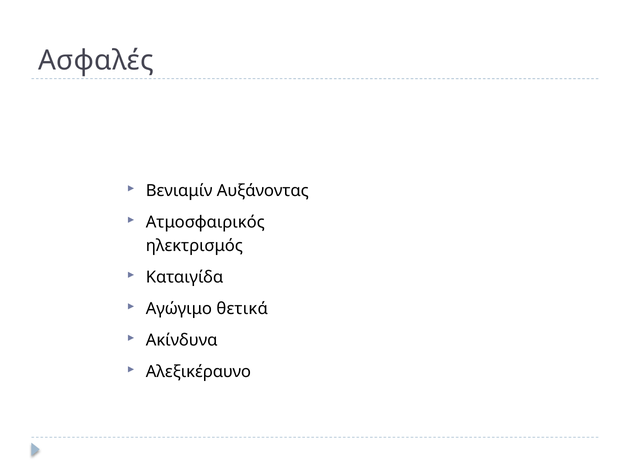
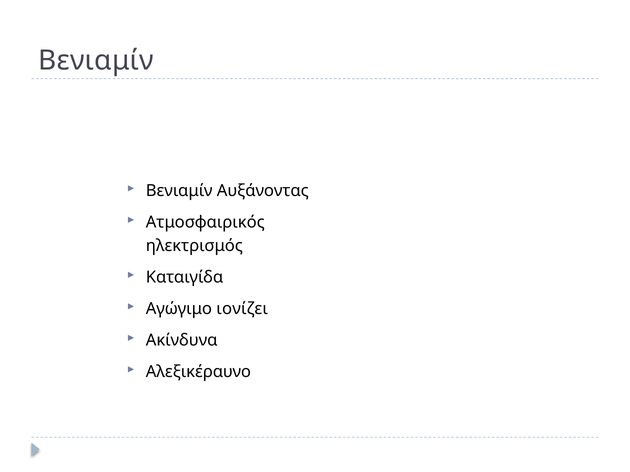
Ασφαλές at (96, 61): Ασφαλές -> Βενιαμίν
θετικά: θετικά -> ιονίζει
